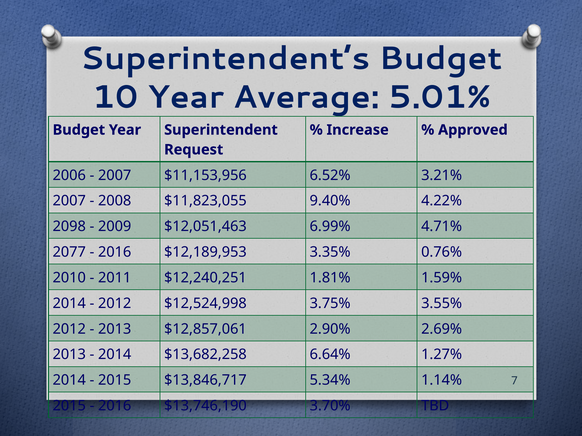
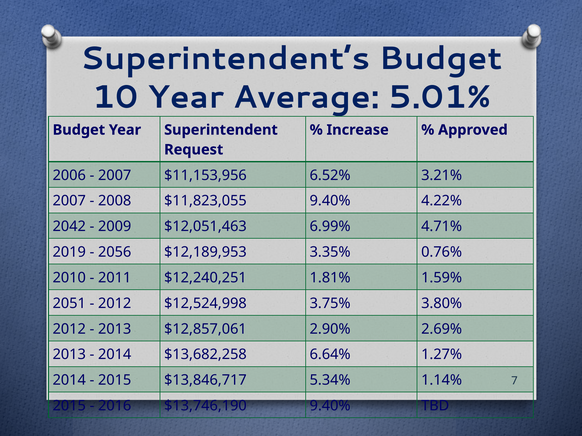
2098: 2098 -> 2042
2077: 2077 -> 2019
2016 at (115, 252): 2016 -> 2056
2014 at (69, 304): 2014 -> 2051
3.55%: 3.55% -> 3.80%
$13,746,190 3.70%: 3.70% -> 9.40%
